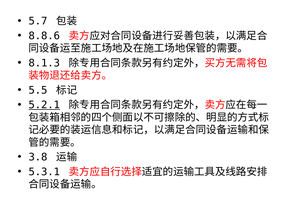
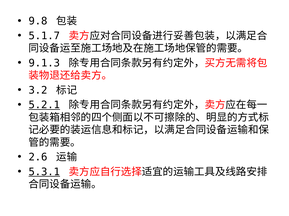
5.7: 5.7 -> 9.8
8.8.6: 8.8.6 -> 5.1.7
8.1.3: 8.1.3 -> 9.1.3
5.5: 5.5 -> 3.2
3.8: 3.8 -> 2.6
5.3.1 underline: none -> present
